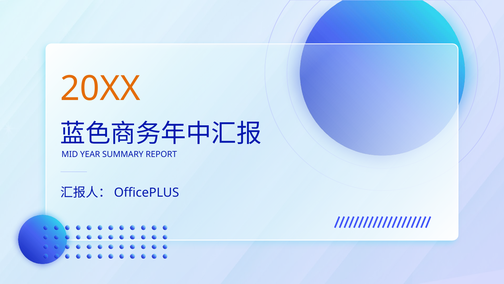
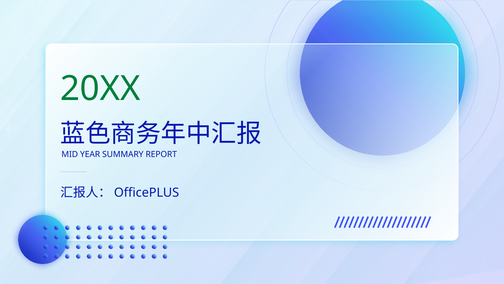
20XX colour: orange -> green
